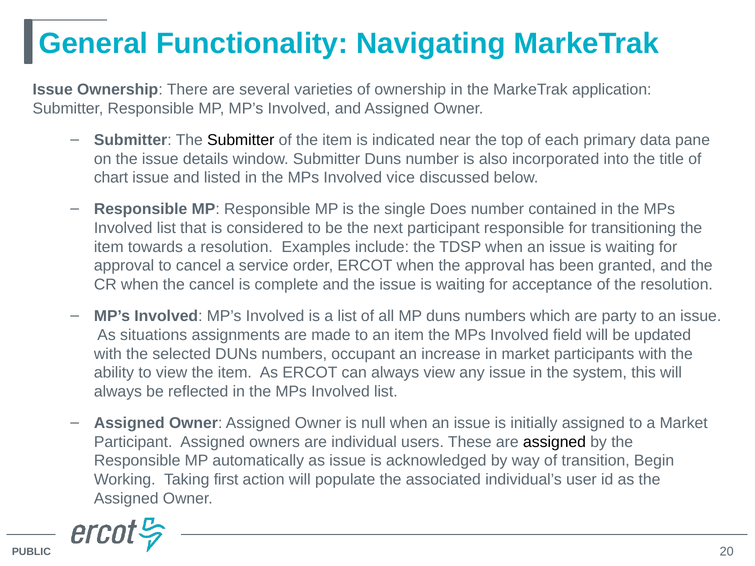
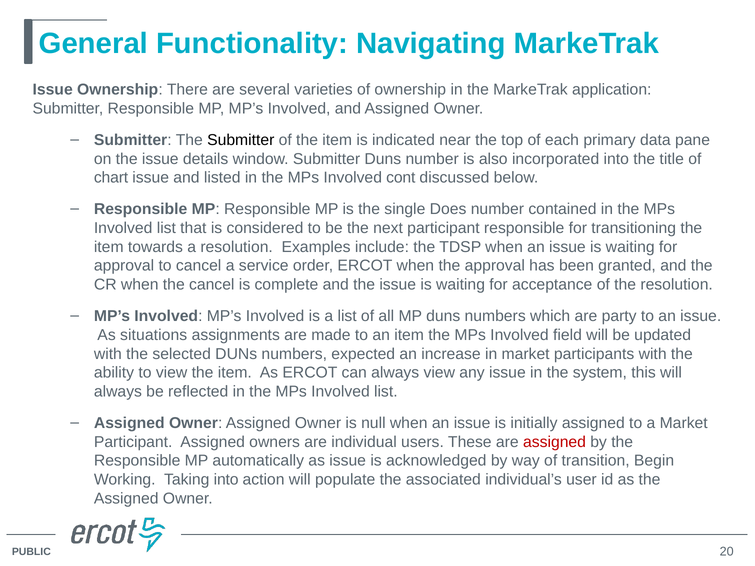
vice: vice -> cont
occupant: occupant -> expected
assigned at (555, 442) colour: black -> red
Taking first: first -> into
